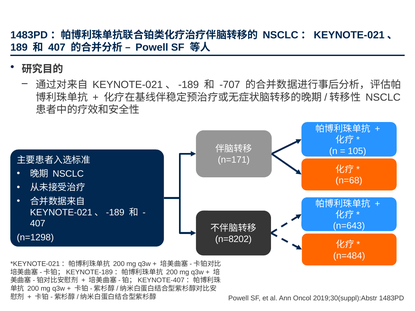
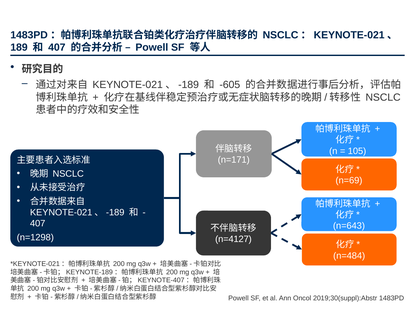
-707: -707 -> -605
n=68: n=68 -> n=69
n=8202: n=8202 -> n=4127
